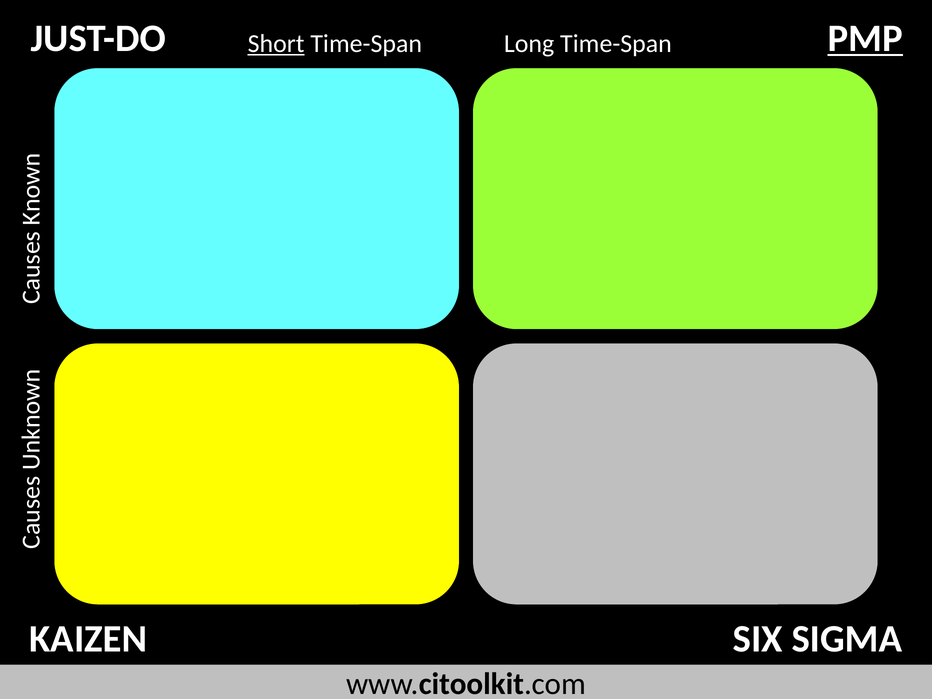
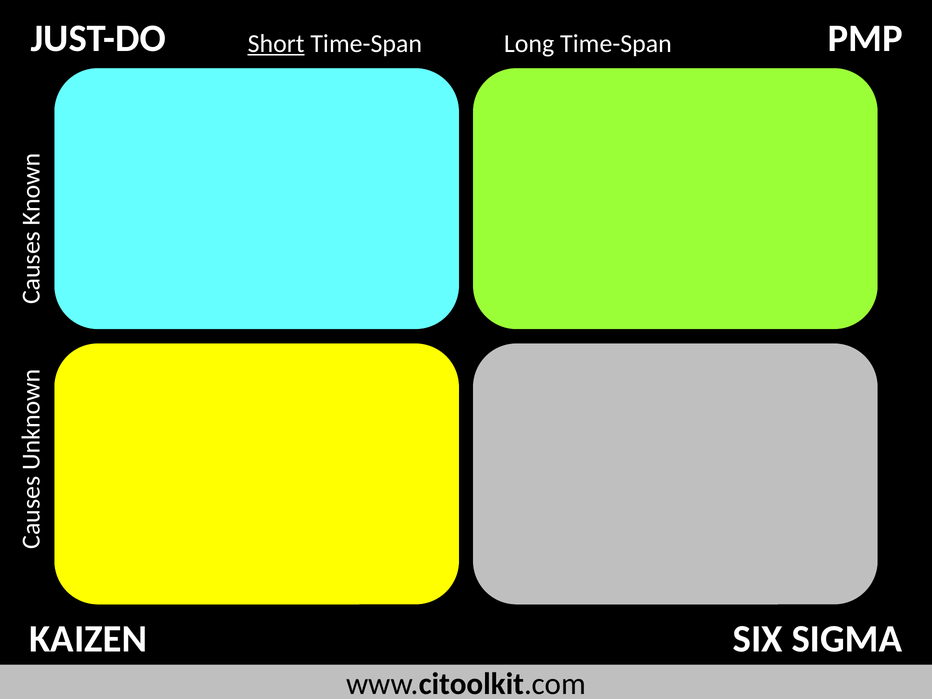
PMP underline: present -> none
